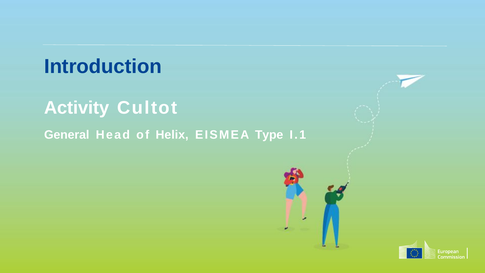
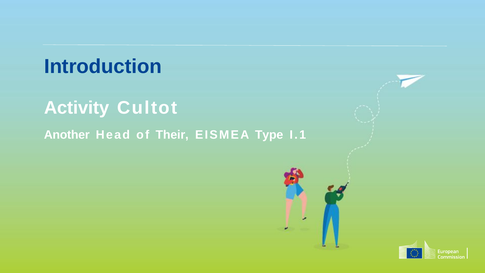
General: General -> Another
Helix: Helix -> Their
